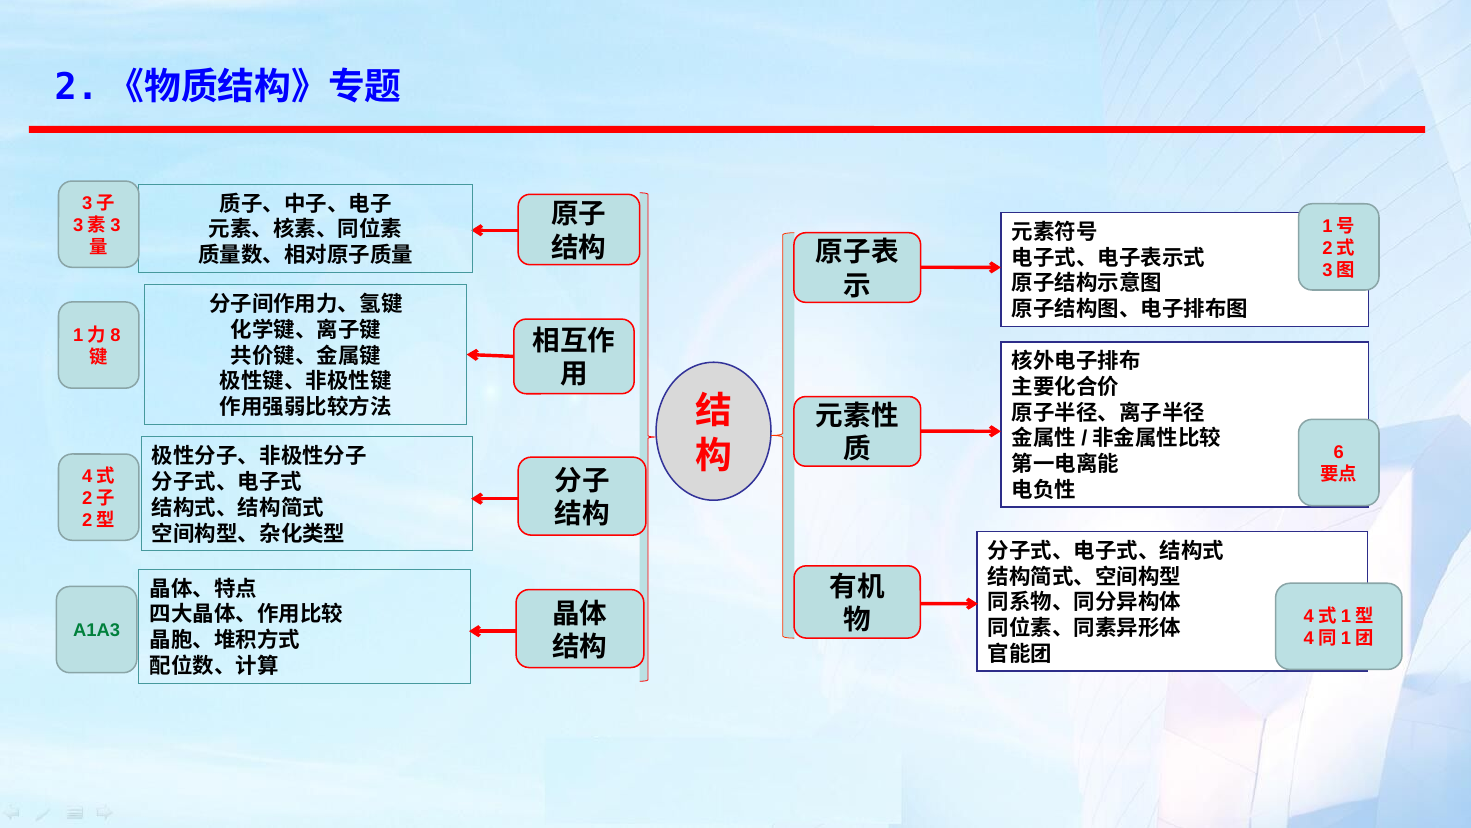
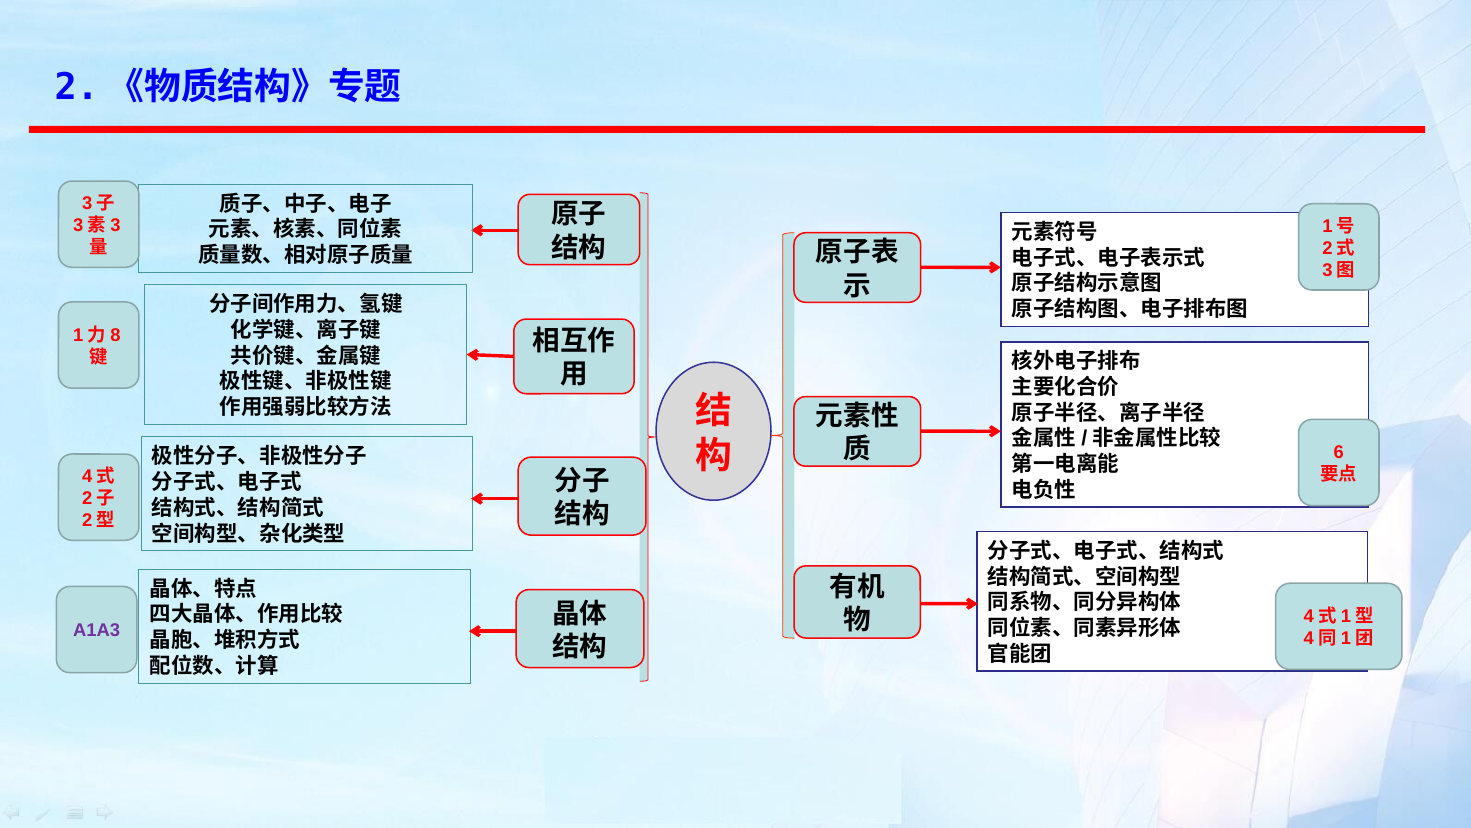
A1A3 colour: green -> purple
